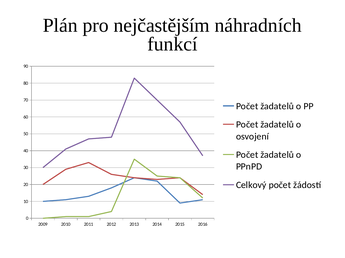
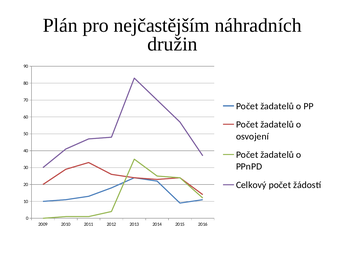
funkcí: funkcí -> družin
